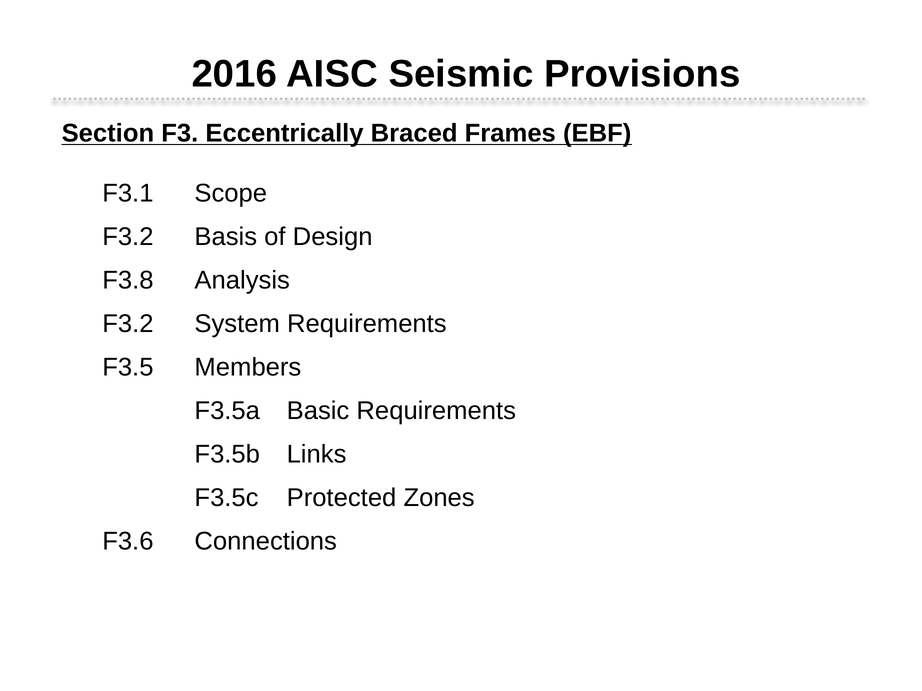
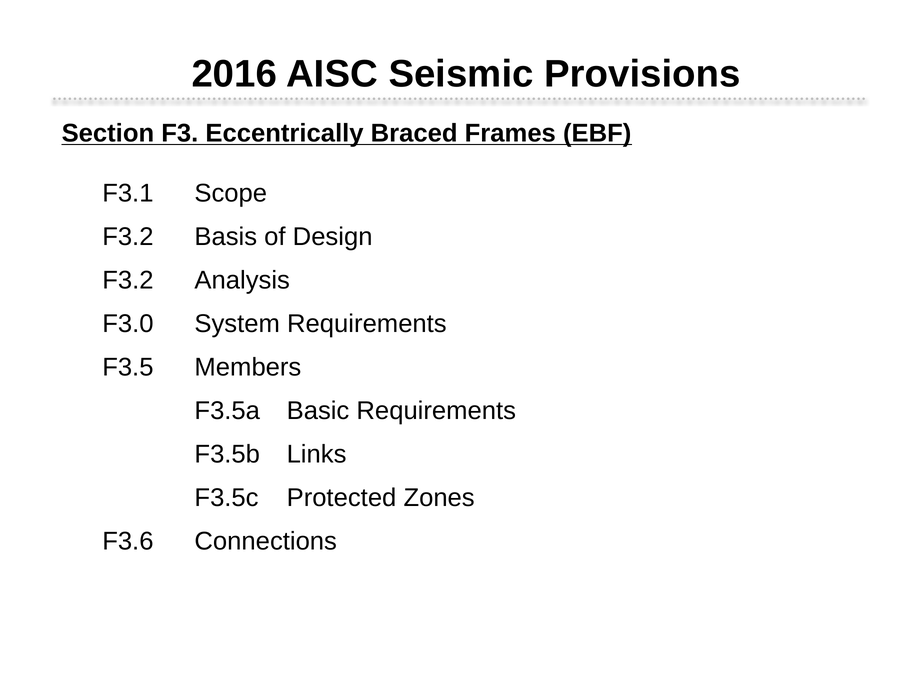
F3.8 at (128, 280): F3.8 -> F3.2
F3.2 at (128, 324): F3.2 -> F3.0
